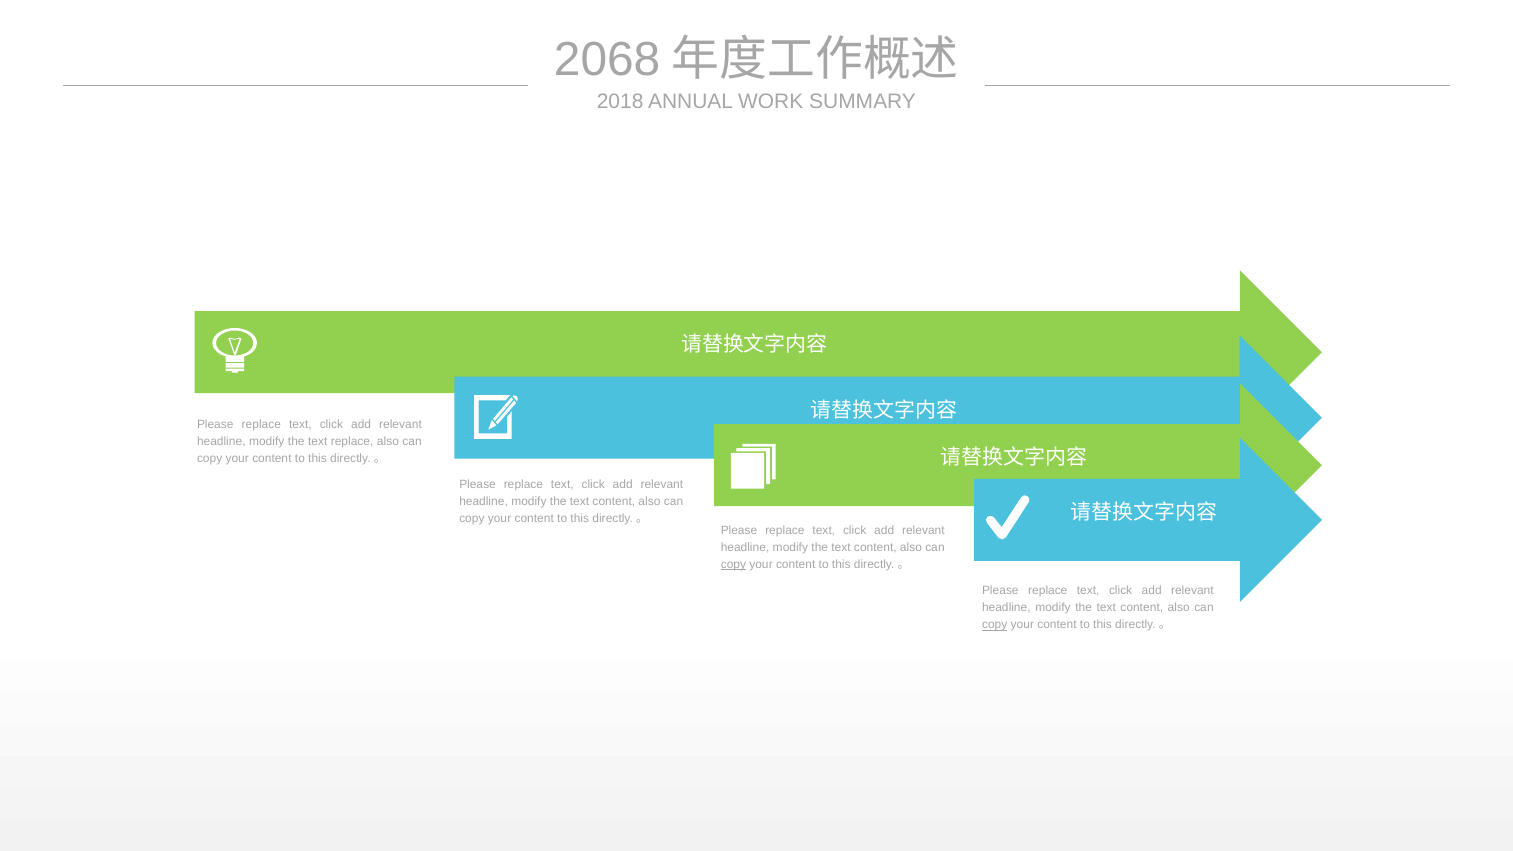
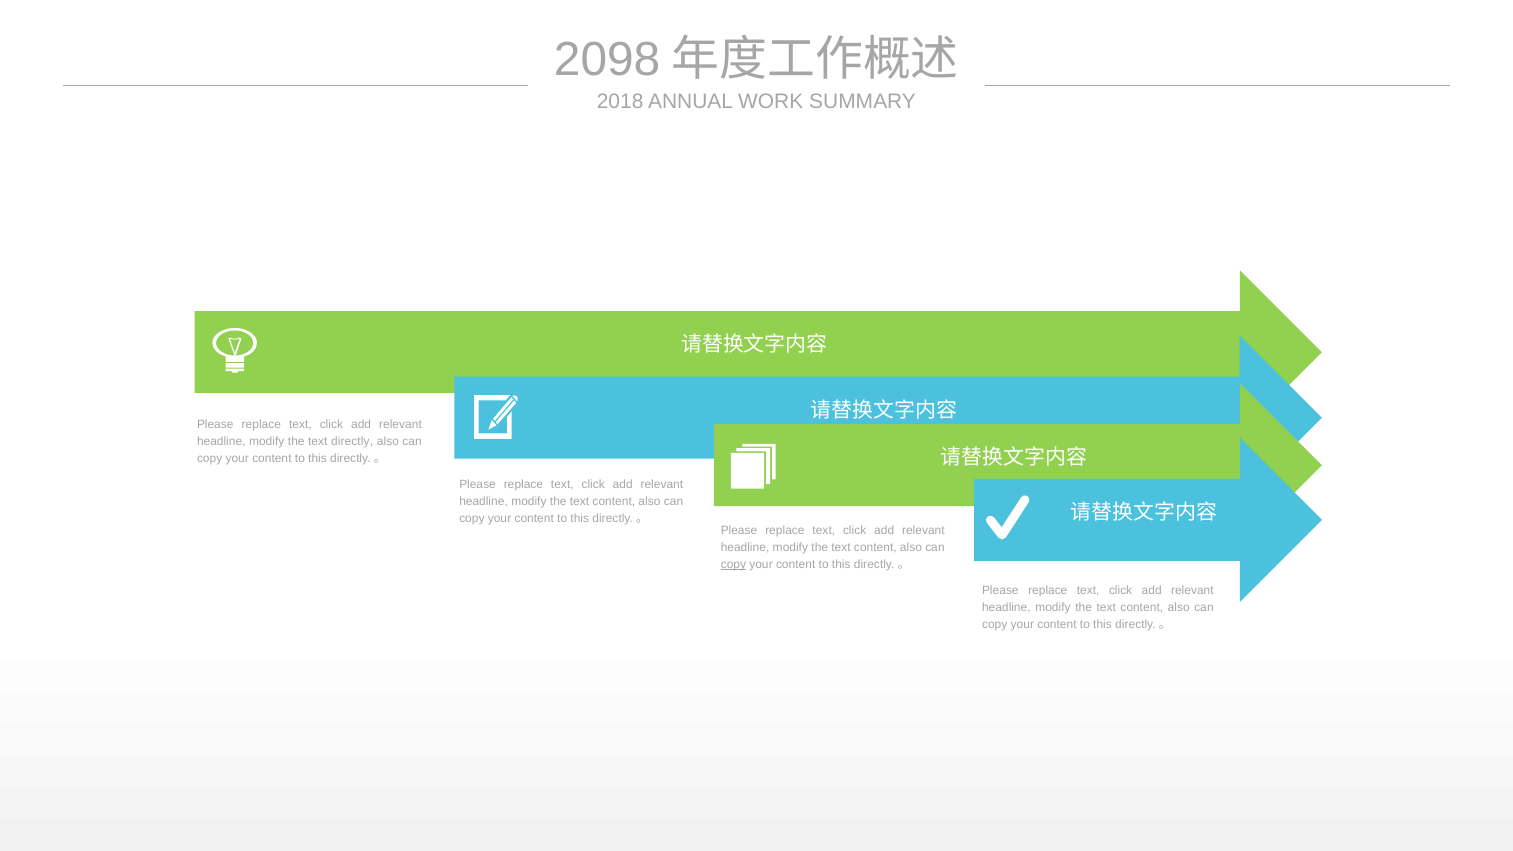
2068: 2068 -> 2098
text replace: replace -> directly
copy at (995, 625) underline: present -> none
